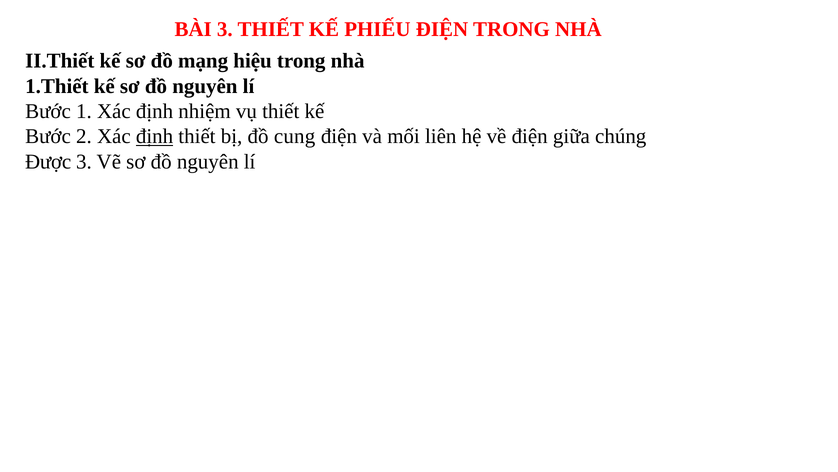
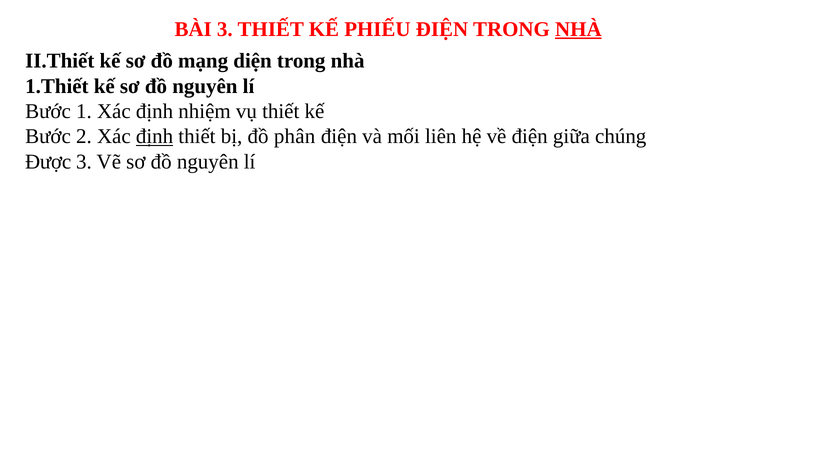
NHÀ at (578, 29) underline: none -> present
hiệu: hiệu -> diện
cung: cung -> phân
